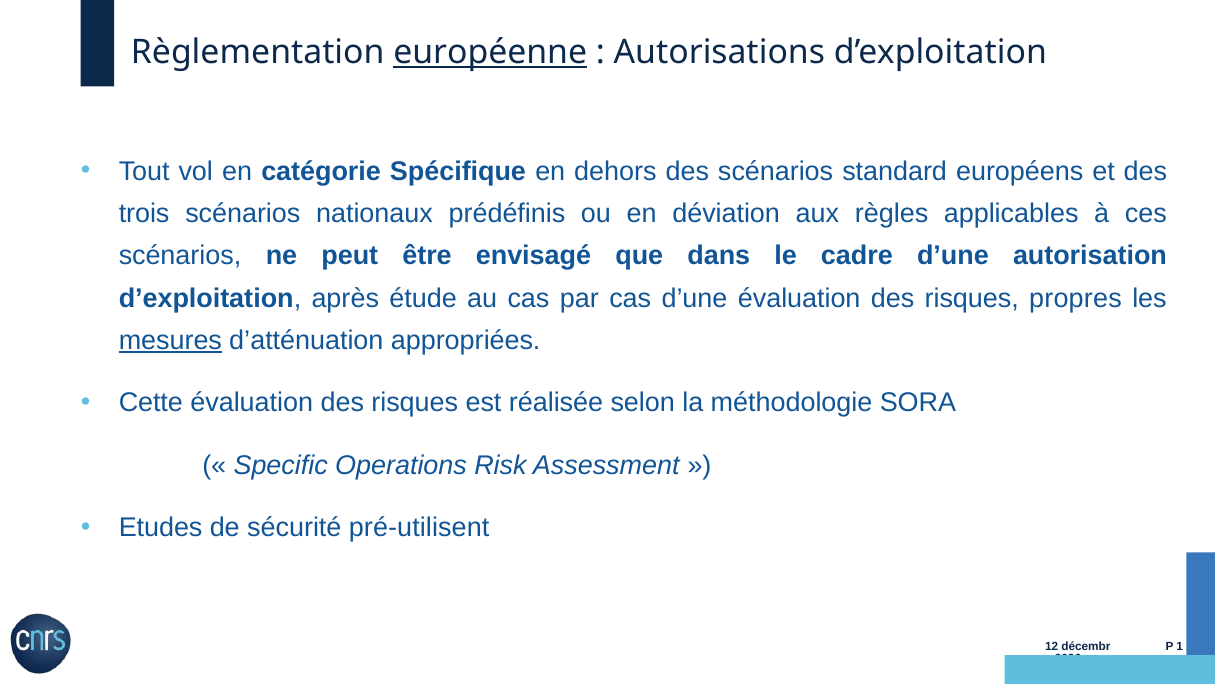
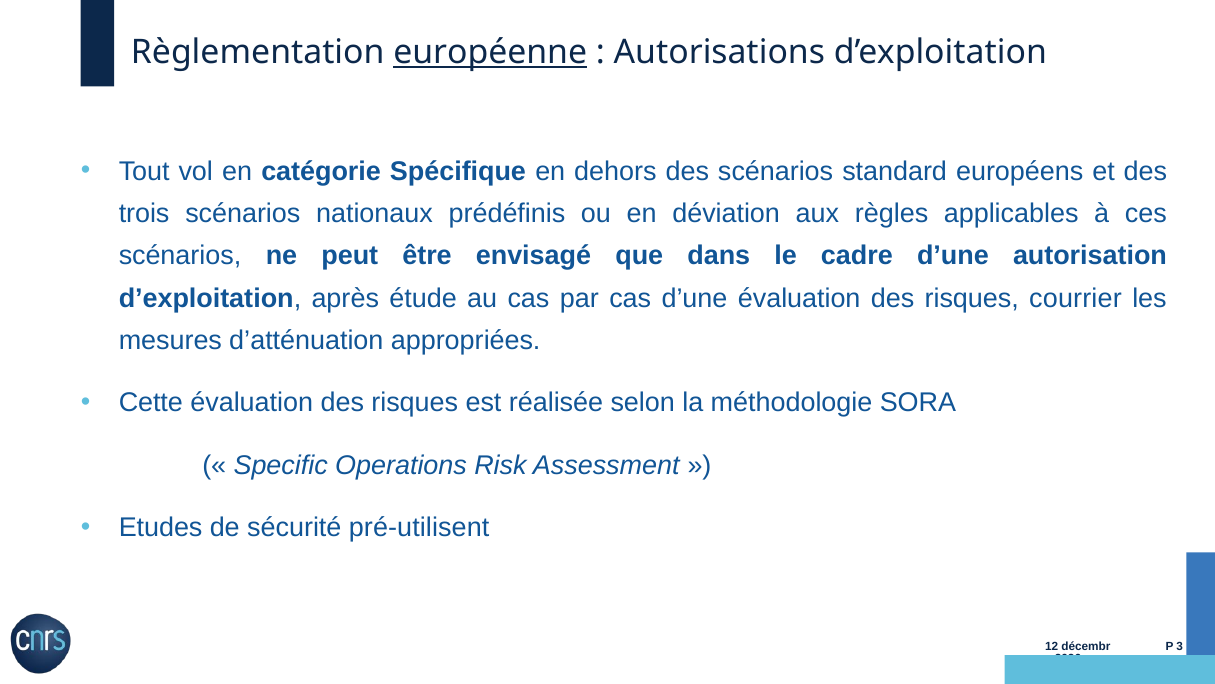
propres: propres -> courrier
mesures underline: present -> none
1: 1 -> 3
